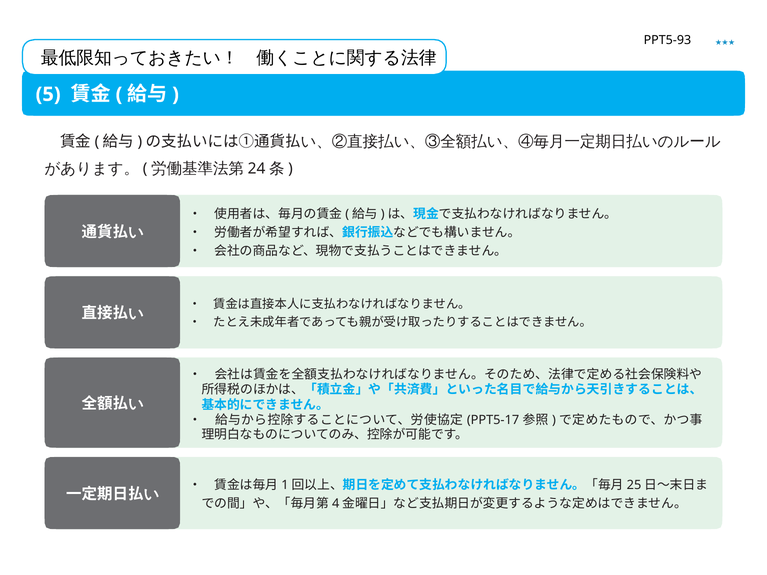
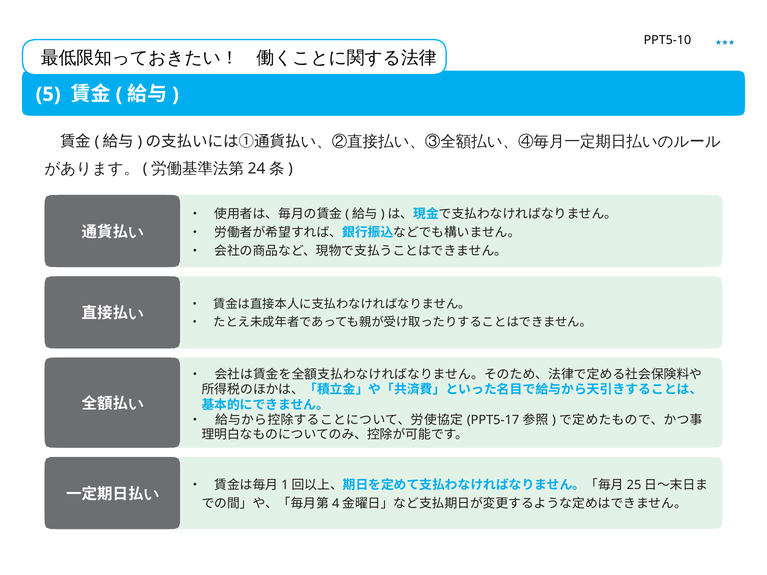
PPT5-93: PPT5-93 -> PPT5-10
